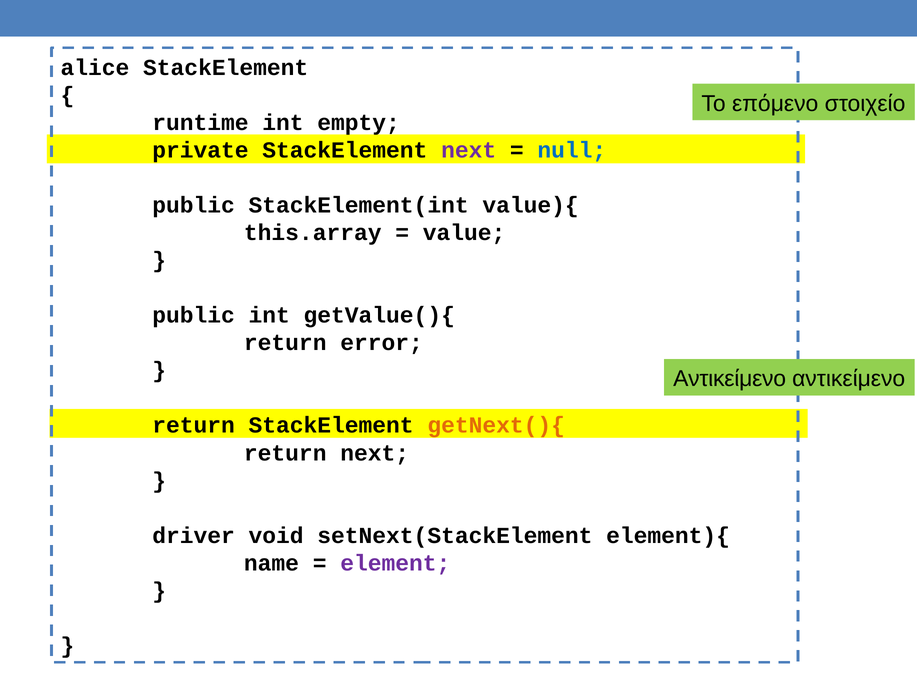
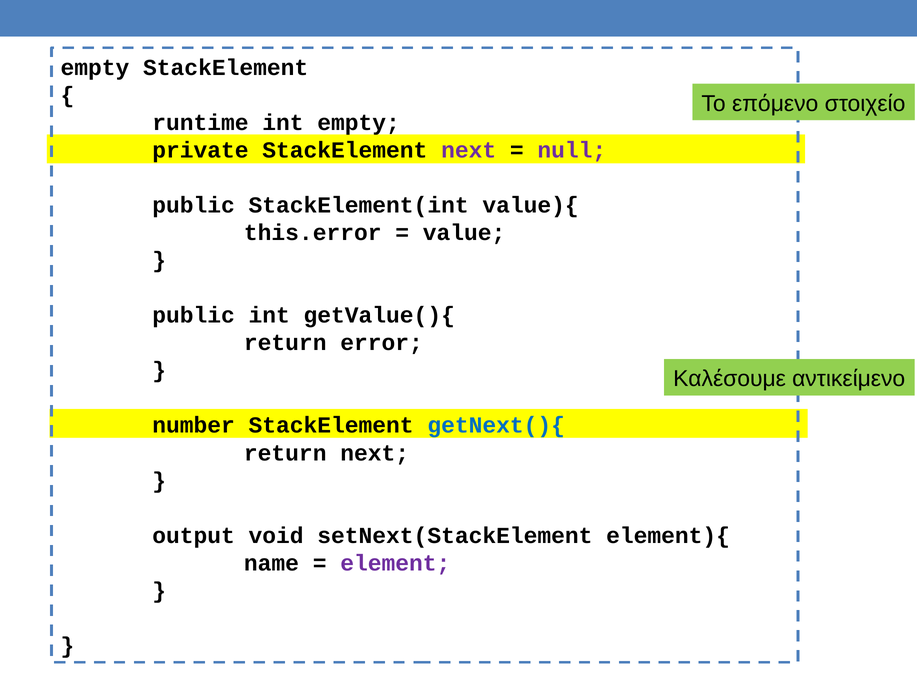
alice at (95, 68): alice -> empty
null colour: blue -> purple
this.array: this.array -> this.error
Αντικείμενο at (730, 379): Αντικείμενο -> Καλέσουμε
return at (194, 425): return -> number
getNext(){ colour: orange -> blue
driver: driver -> output
